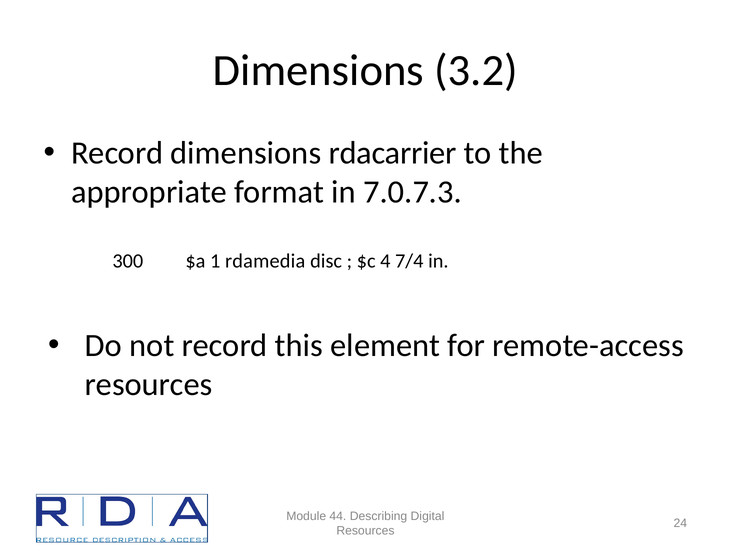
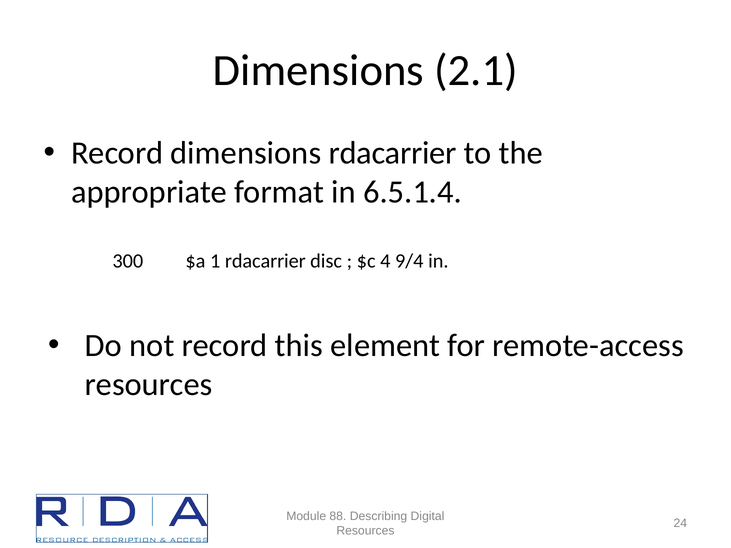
3.2: 3.2 -> 2.1
7.0.7.3: 7.0.7.3 -> 6.5.1.4
1 rdamedia: rdamedia -> rdacarrier
7/4: 7/4 -> 9/4
44: 44 -> 88
